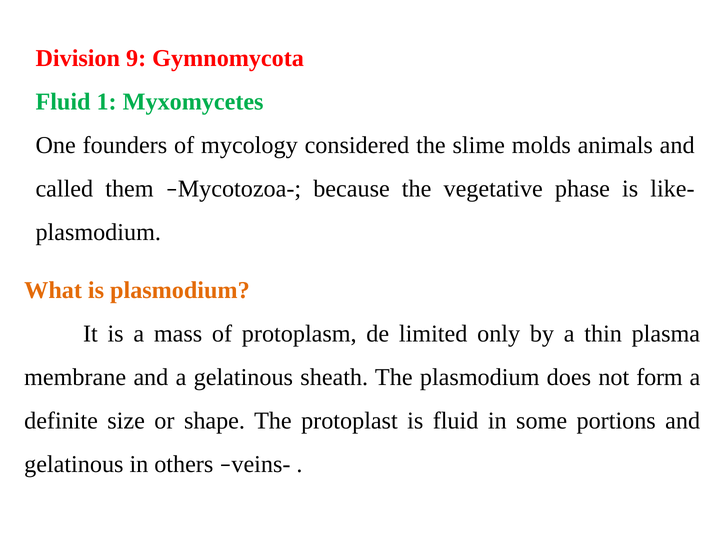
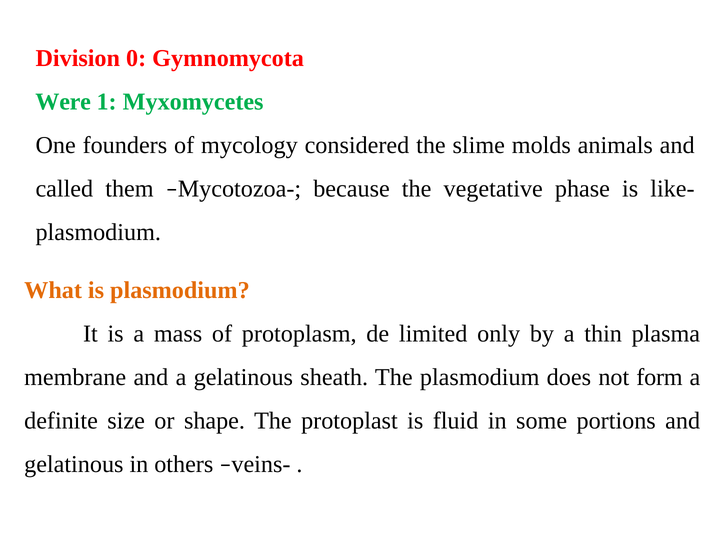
9: 9 -> 0
Fluid at (63, 102): Fluid -> Were
